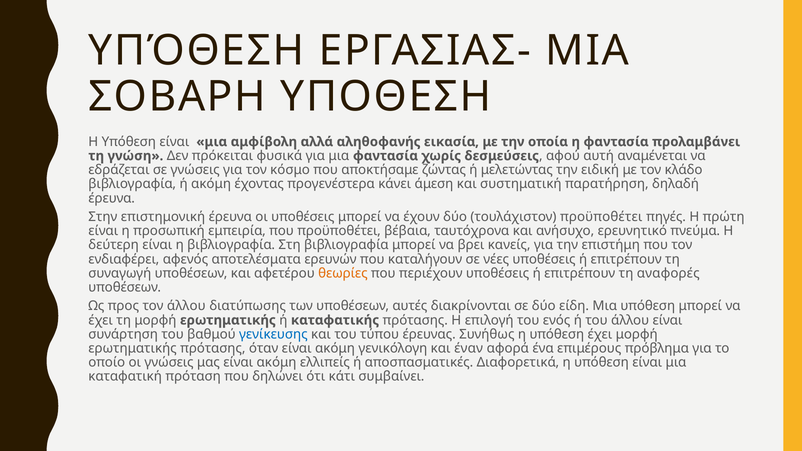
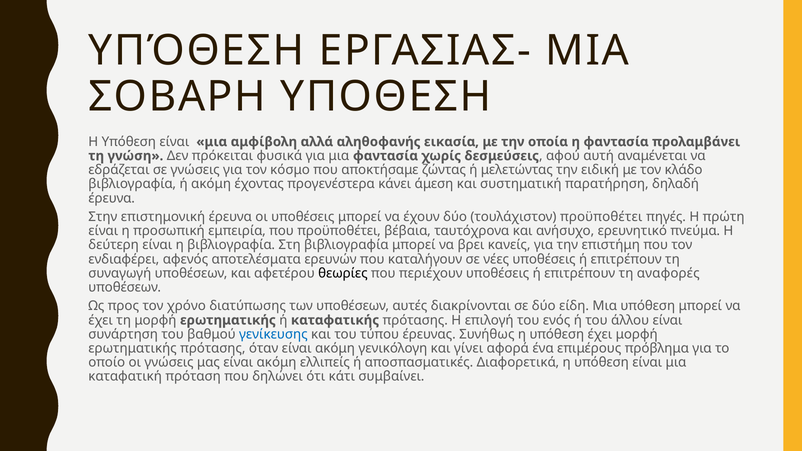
θεωρίες colour: orange -> black
τον άλλου: άλλου -> χρόνο
έναν: έναν -> γίνει
